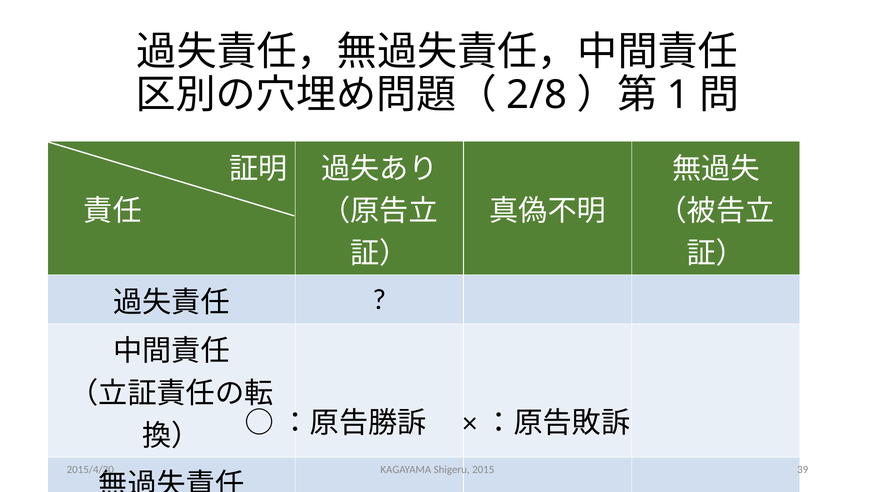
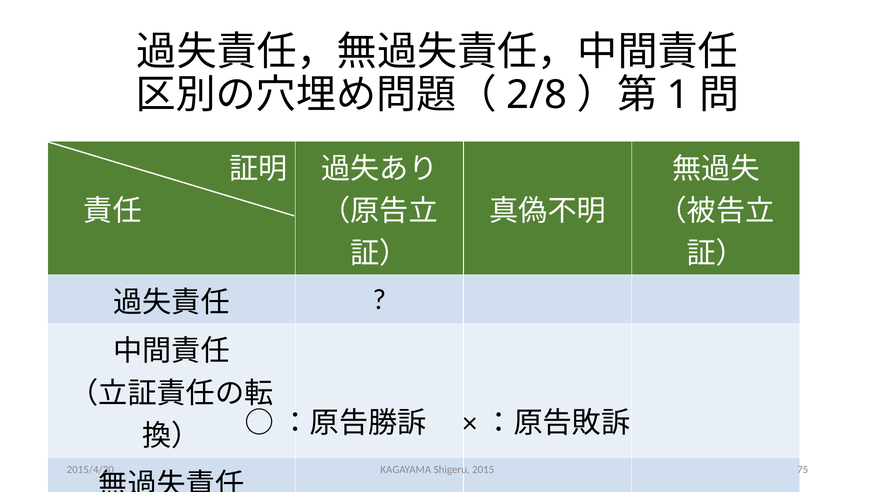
39: 39 -> 75
